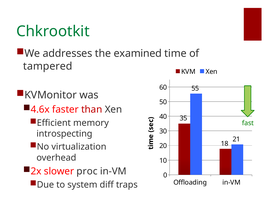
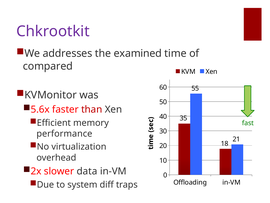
Chkrootkit colour: green -> purple
tampered: tampered -> compared
4.6x: 4.6x -> 5.6x
introspecting: introspecting -> performance
proc: proc -> data
